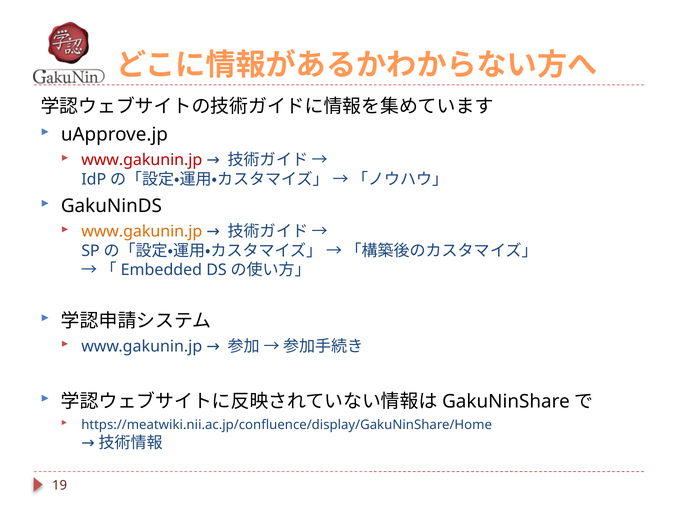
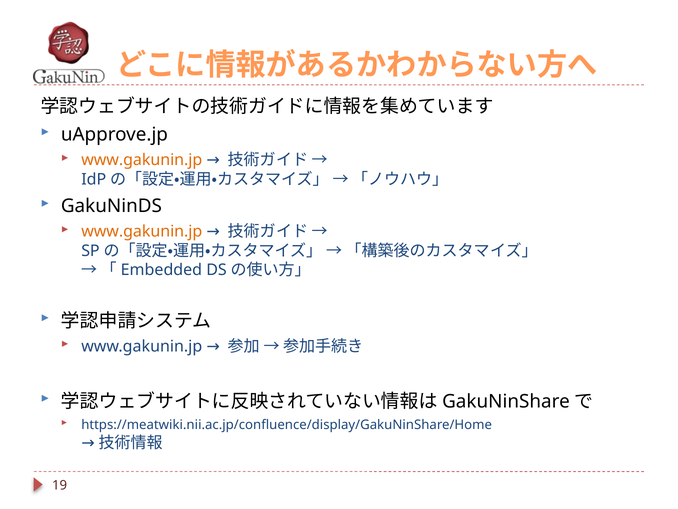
www.gakunin.jp at (142, 160) colour: red -> orange
